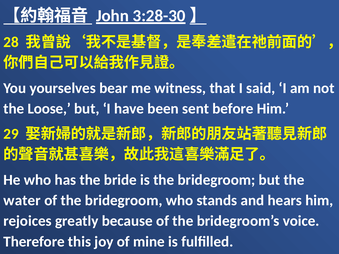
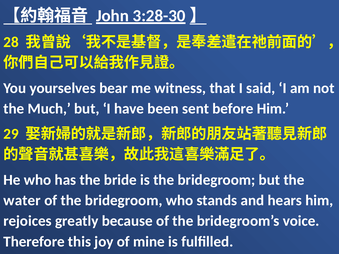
Loose: Loose -> Much
